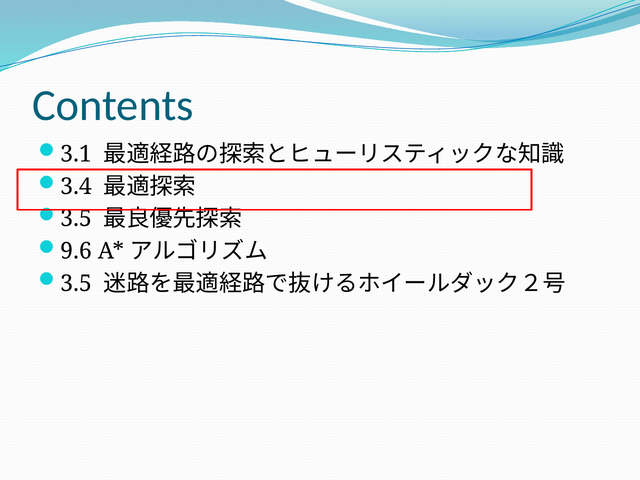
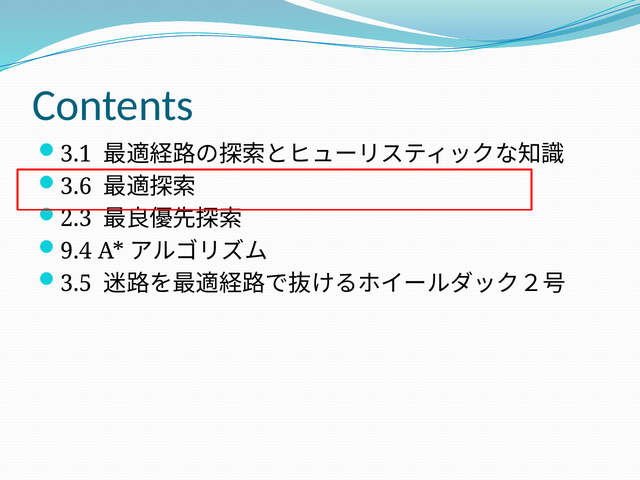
3.4: 3.4 -> 3.6
3.5 at (76, 219): 3.5 -> 2.3
9.6: 9.6 -> 9.4
